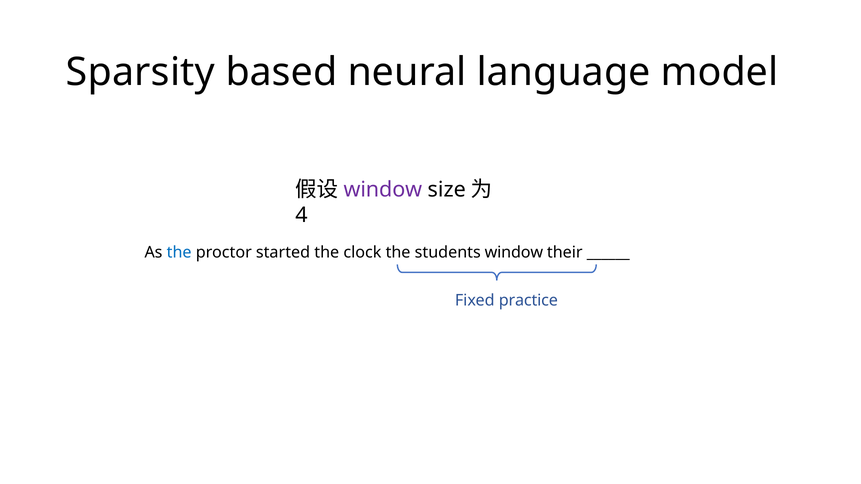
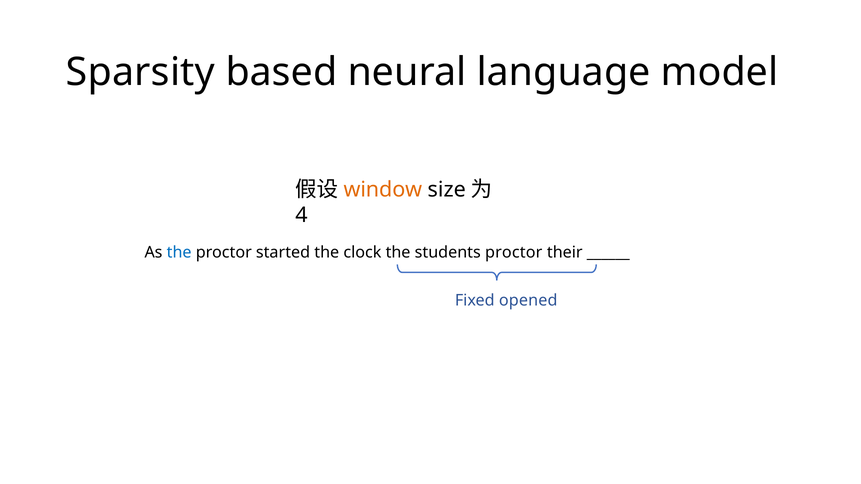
window at (383, 190) colour: purple -> orange
students window: window -> proctor
practice: practice -> opened
